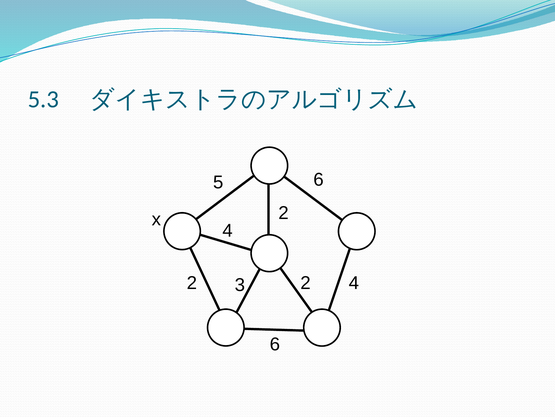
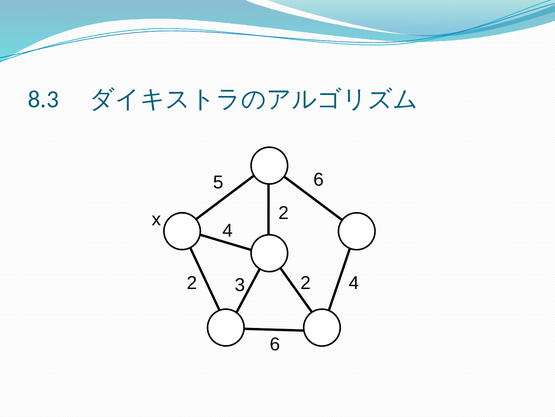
5.3: 5.3 -> 8.3
